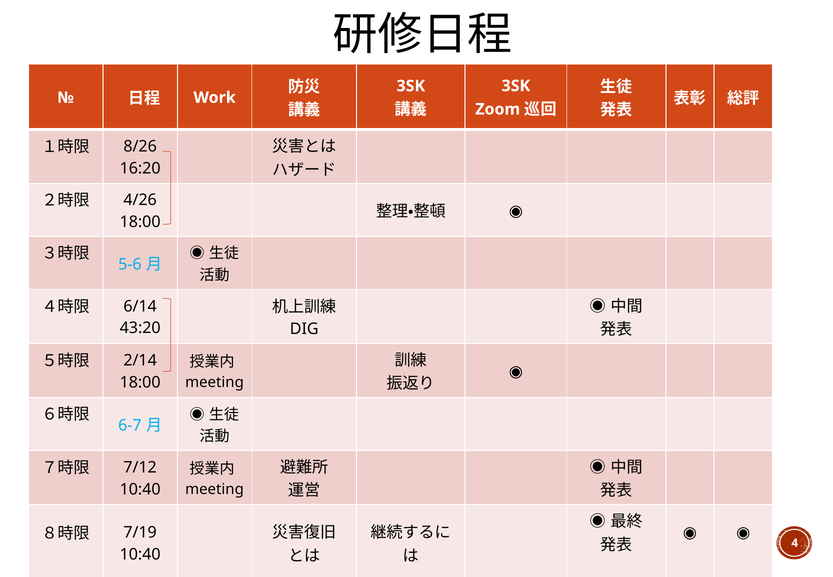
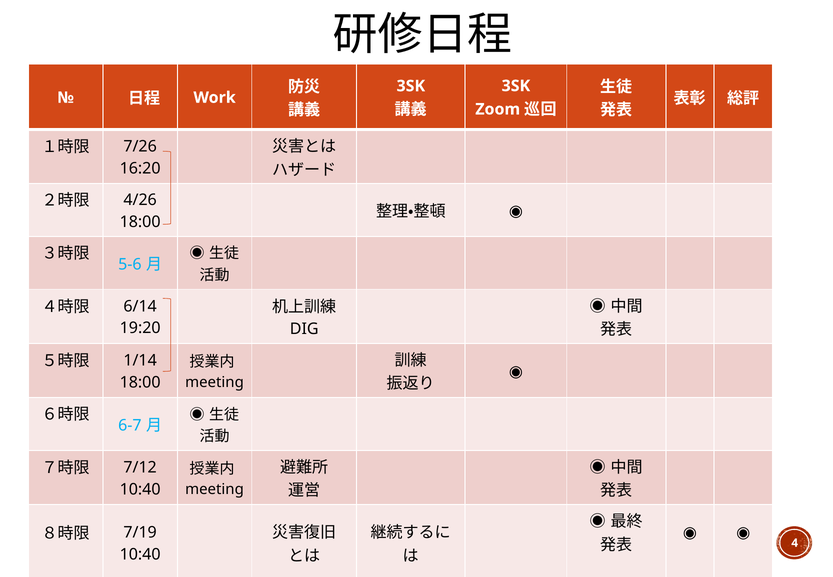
8/26: 8/26 -> 7/26
43:20: 43:20 -> 19:20
2/14: 2/14 -> 1/14
